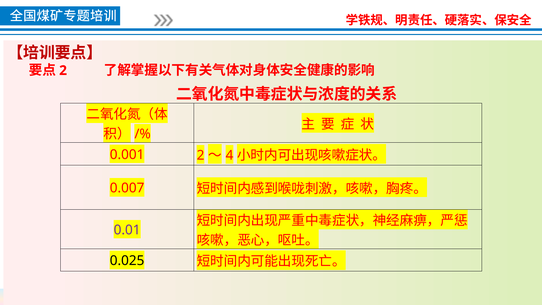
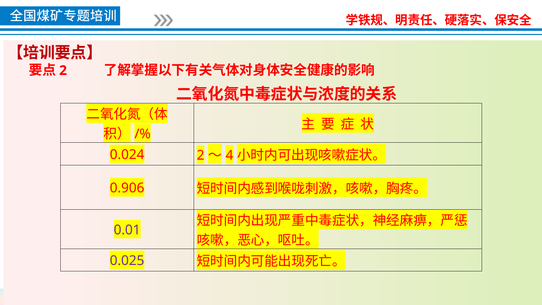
0.001: 0.001 -> 0.024
0.007: 0.007 -> 0.906
0.025 colour: black -> purple
